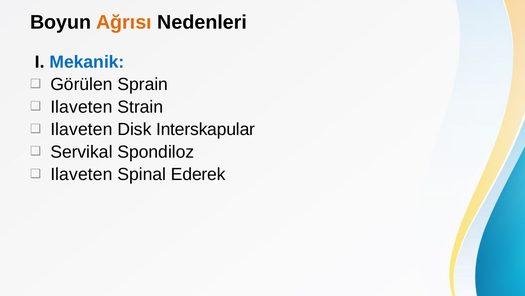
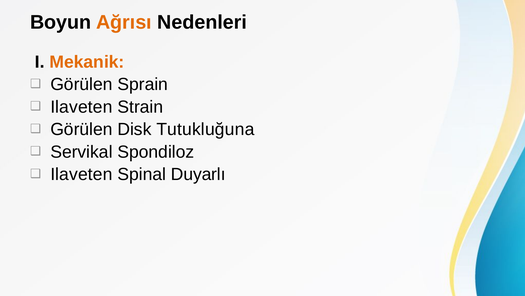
Mekanik colour: blue -> orange
Ilaveten at (81, 129): Ilaveten -> Görülen
Interskapular: Interskapular -> Tutukluğuna
Ederek: Ederek -> Duyarlı
